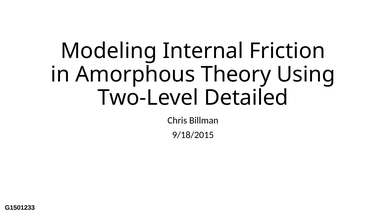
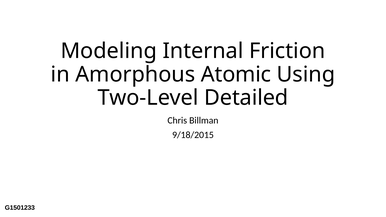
Theory: Theory -> Atomic
